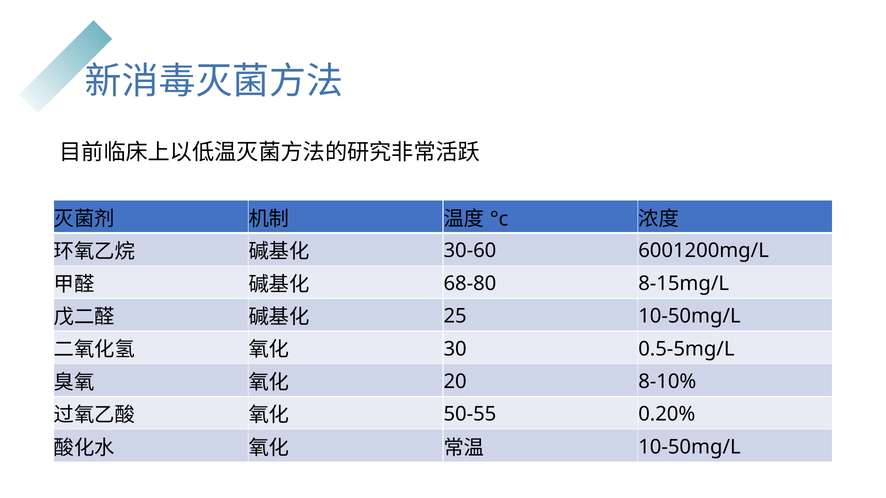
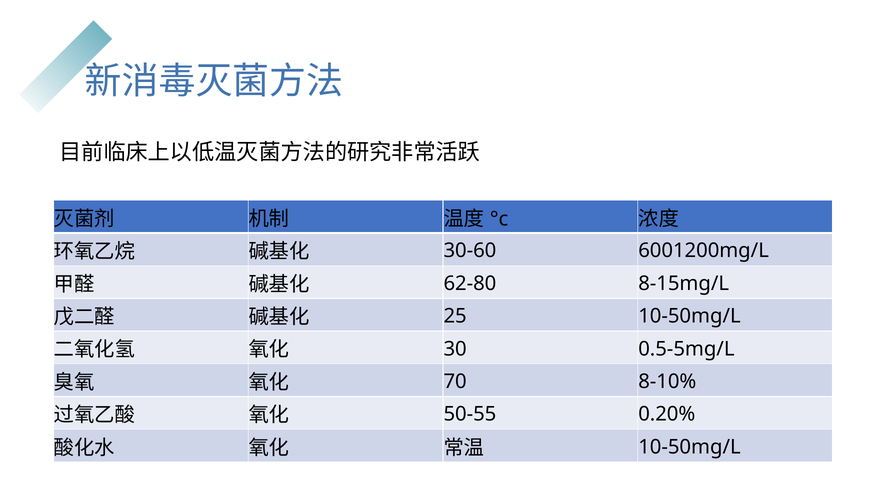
68-80: 68-80 -> 62-80
20: 20 -> 70
